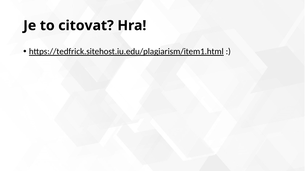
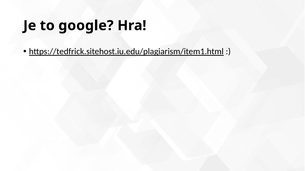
citovat: citovat -> google
